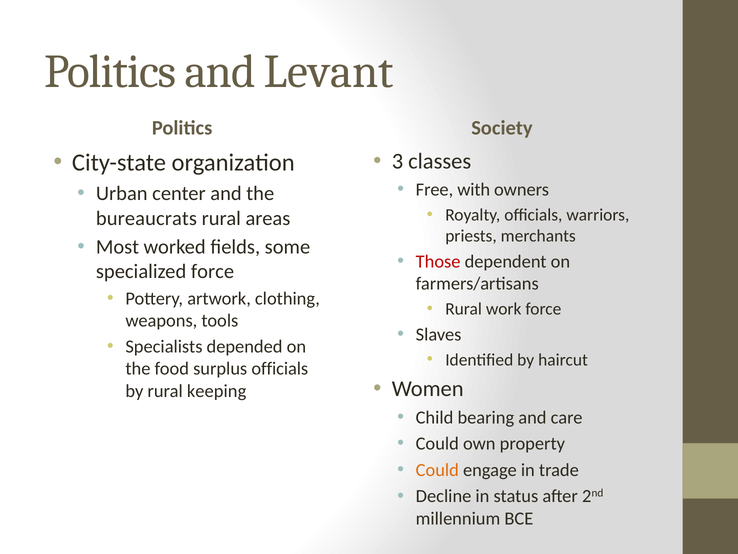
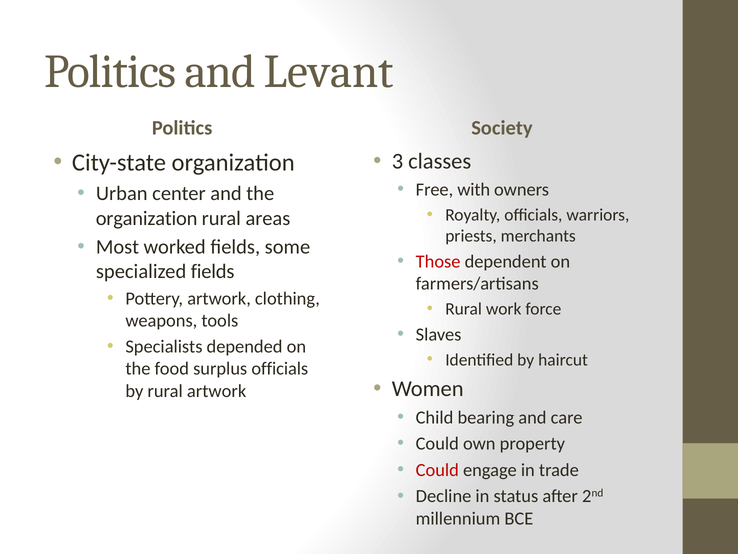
bureaucrats at (146, 218): bureaucrats -> organization
specialized force: force -> fields
rural keeping: keeping -> artwork
Could at (437, 470) colour: orange -> red
